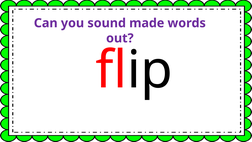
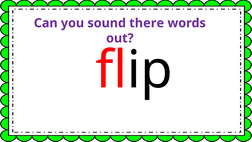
made: made -> there
